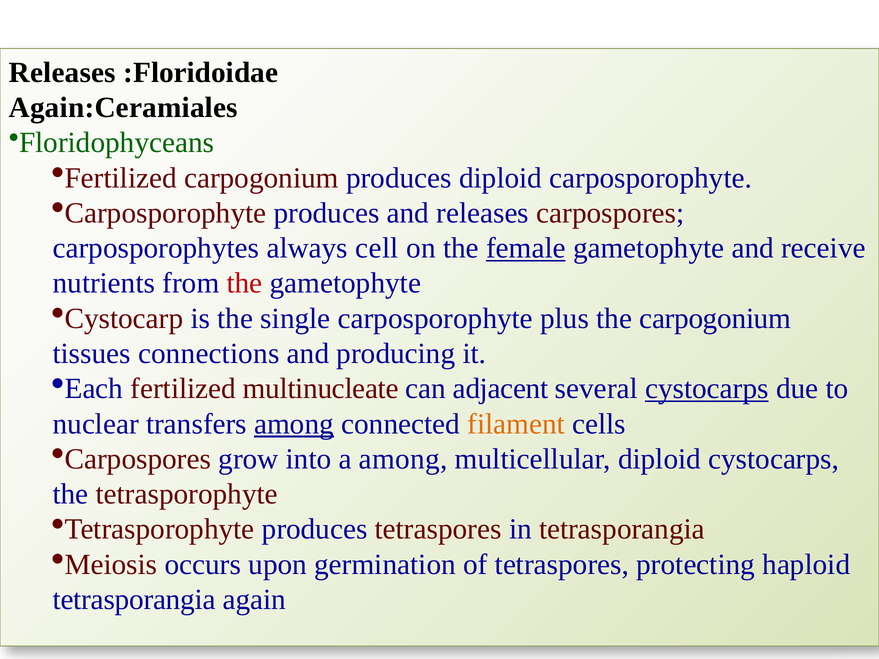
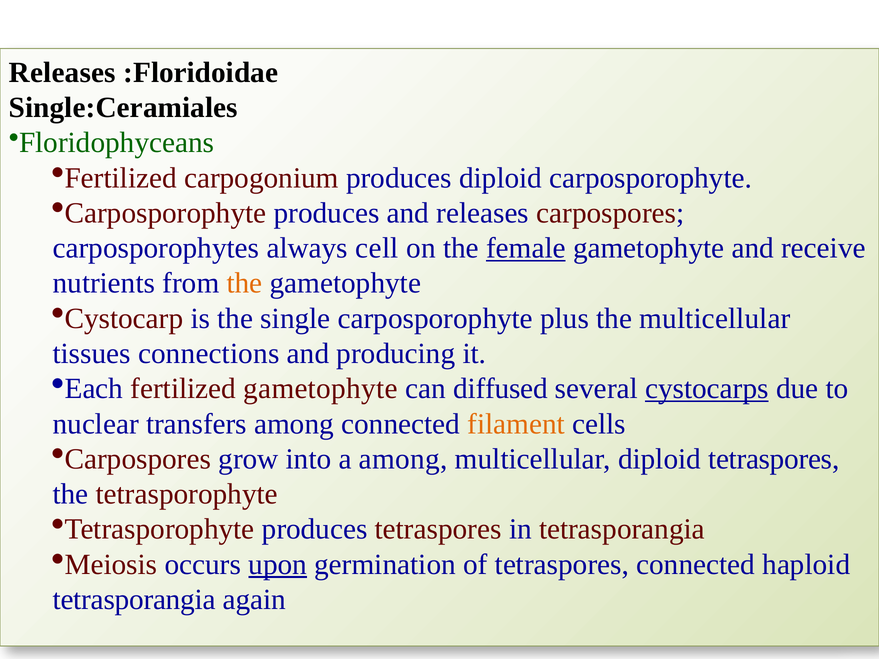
Again:Ceramiales: Again:Ceramiales -> Single:Ceramiales
the at (245, 283) colour: red -> orange
the carpogonium: carpogonium -> multicellular
fertilized multinucleate: multinucleate -> gametophyte
adjacent: adjacent -> diffused
among at (294, 424) underline: present -> none
diploid cystocarps: cystocarps -> tetraspores
upon underline: none -> present
tetraspores protecting: protecting -> connected
